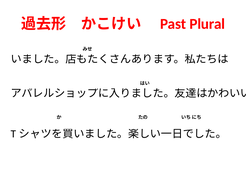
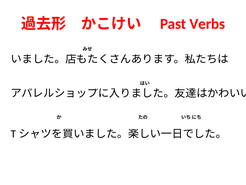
Plural: Plural -> Verbs
